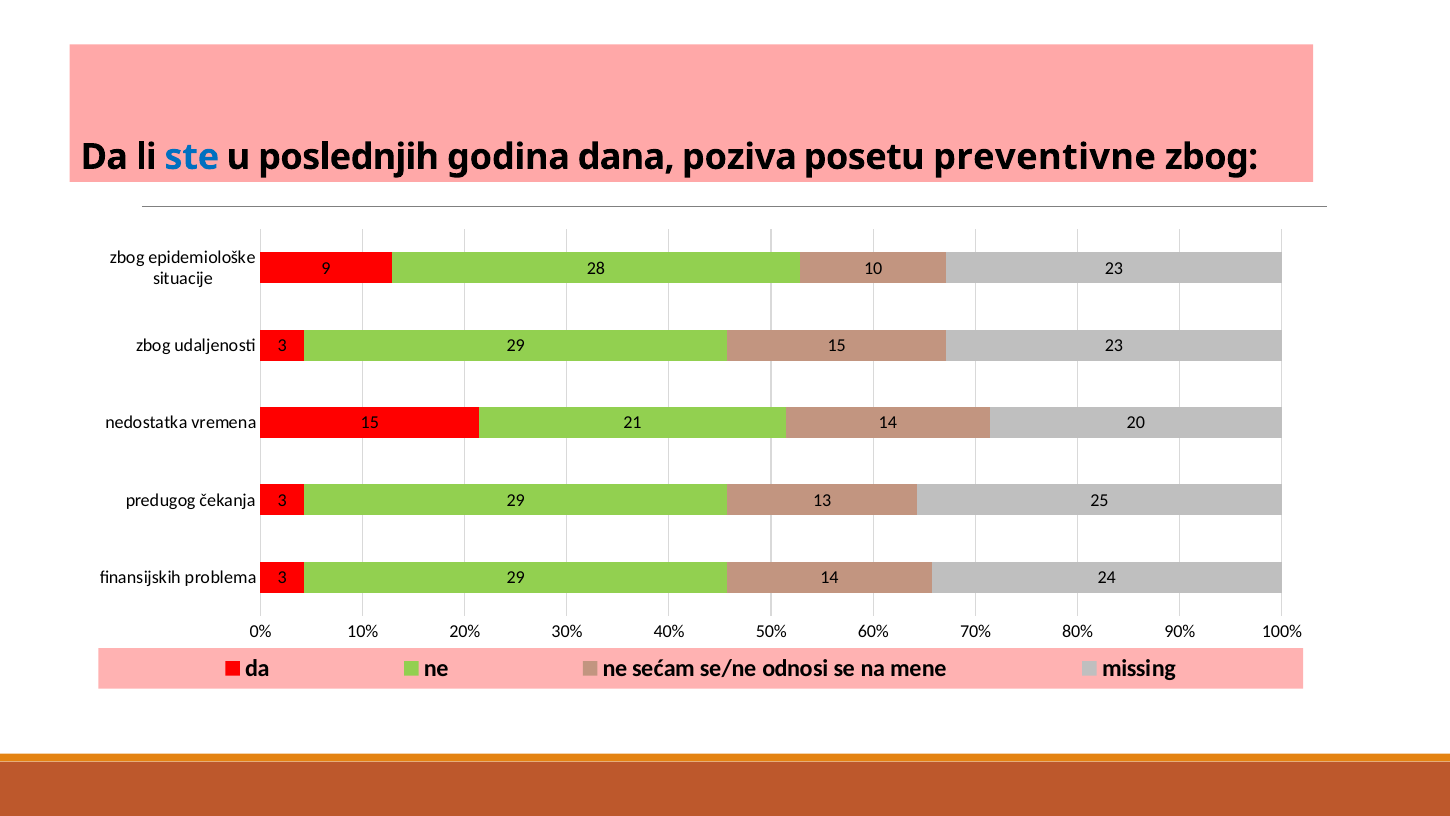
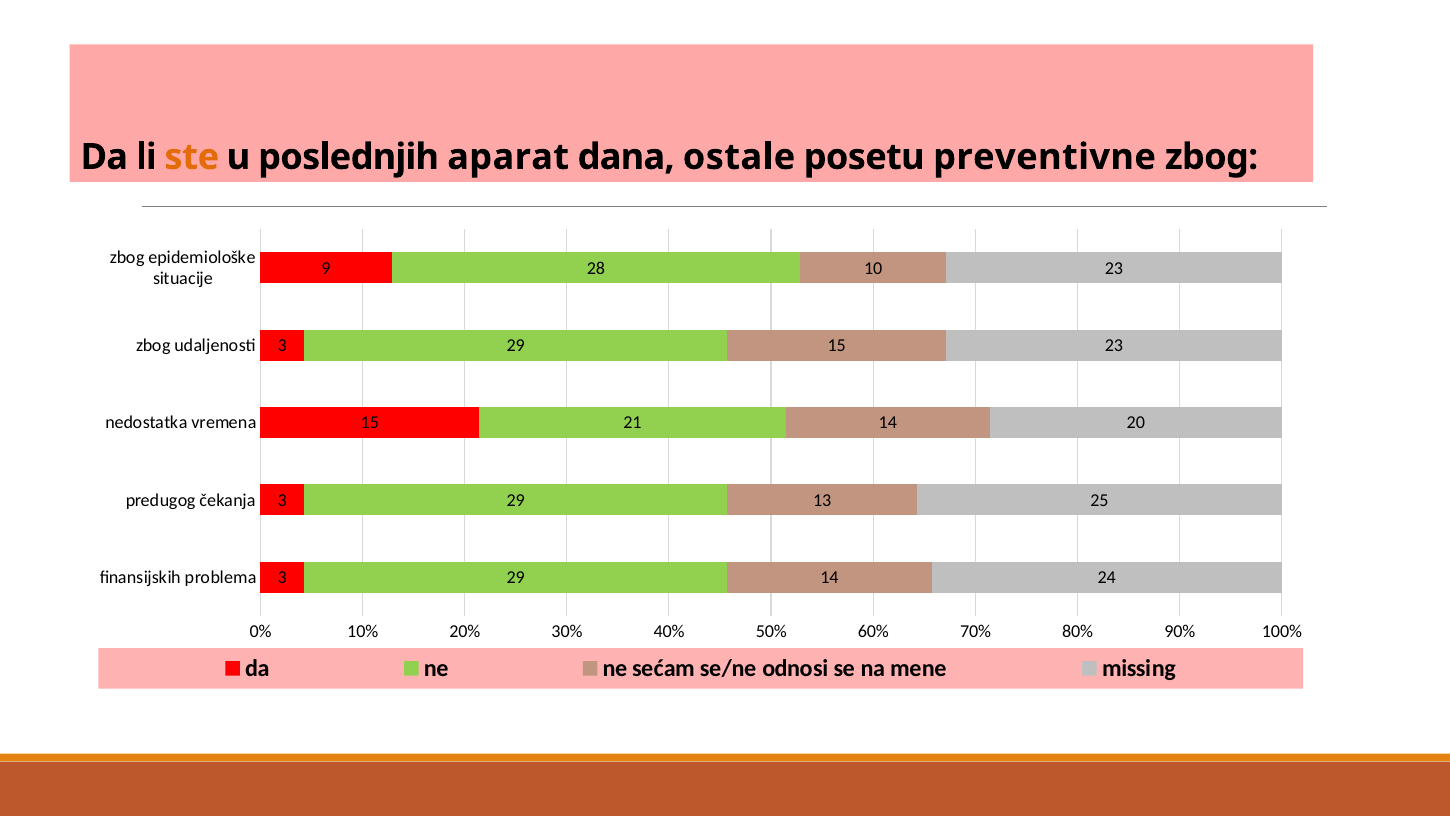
ste colour: blue -> orange
godina: godina -> aparat
poziva: poziva -> ostale
